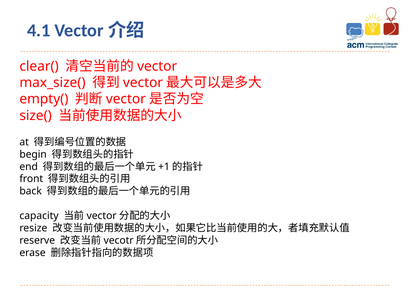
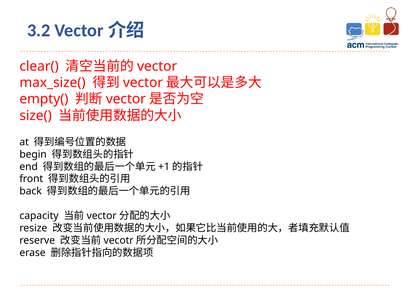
4.1: 4.1 -> 3.2
